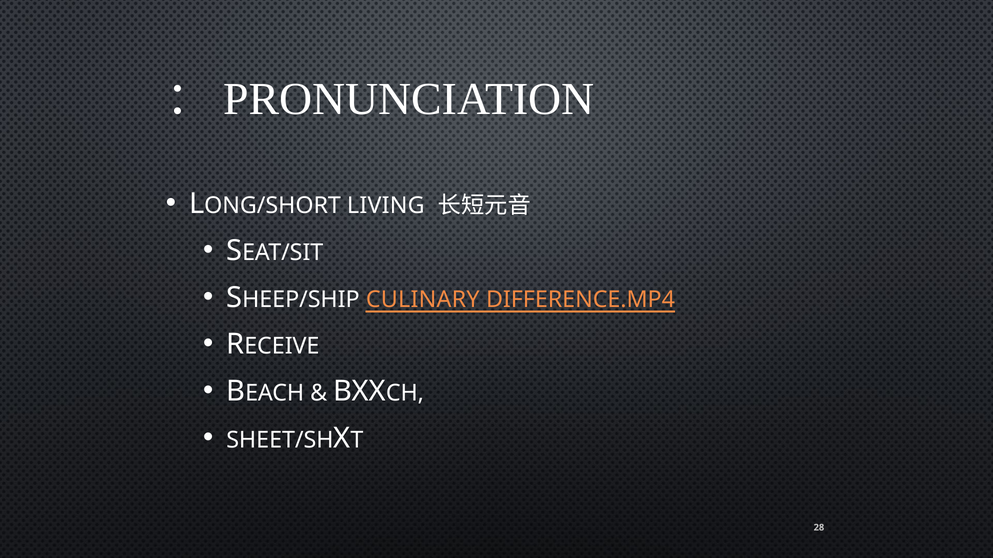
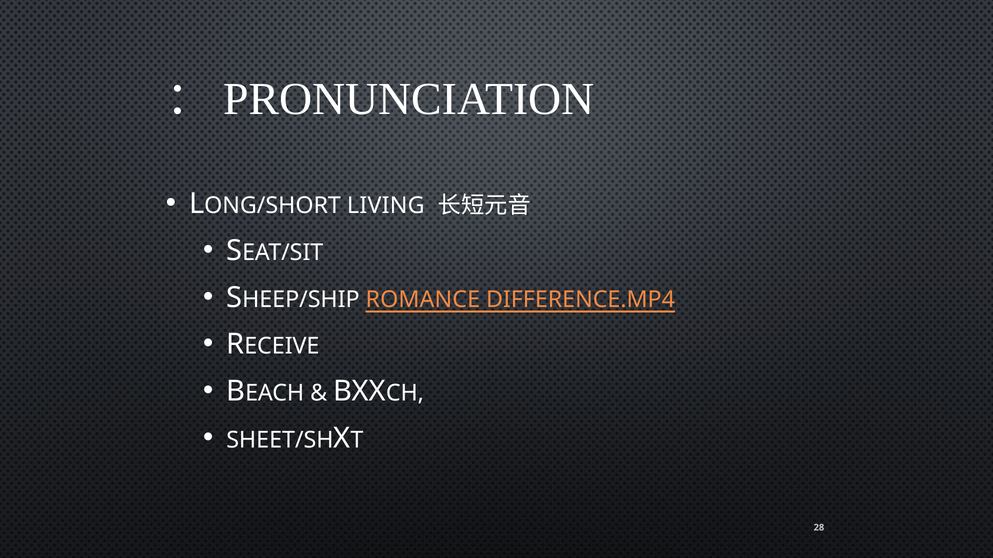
CULINARY: CULINARY -> ROMANCE
